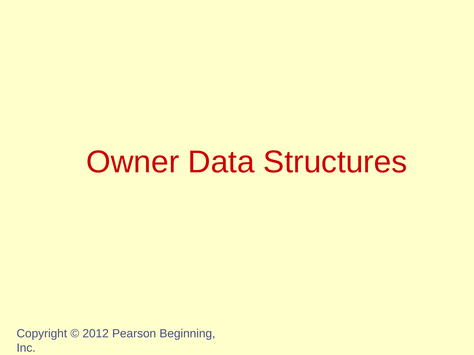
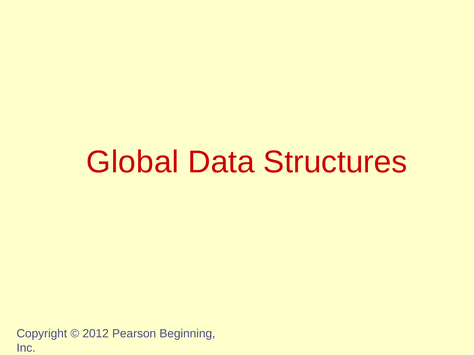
Owner: Owner -> Global
